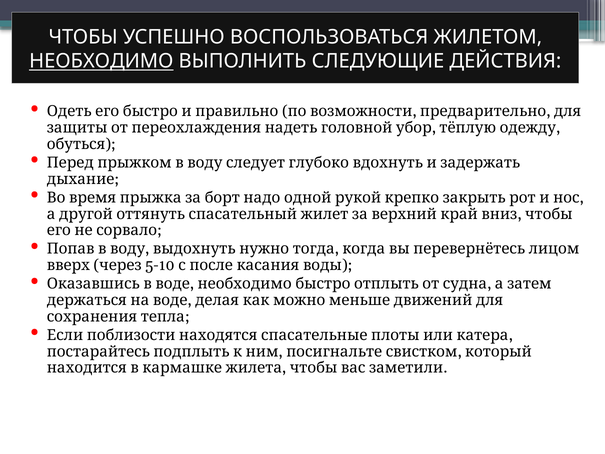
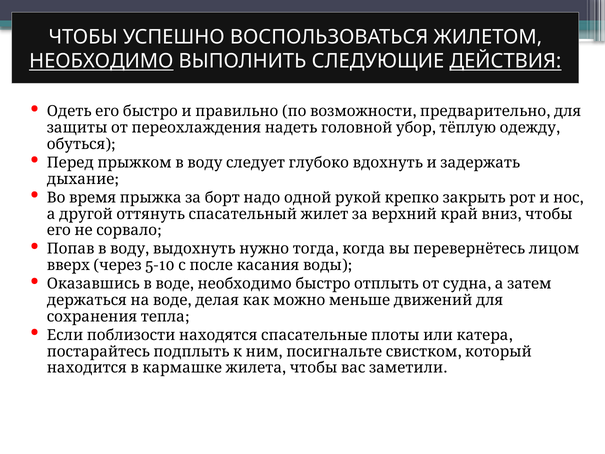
ДЕЙСТВИЯ underline: none -> present
